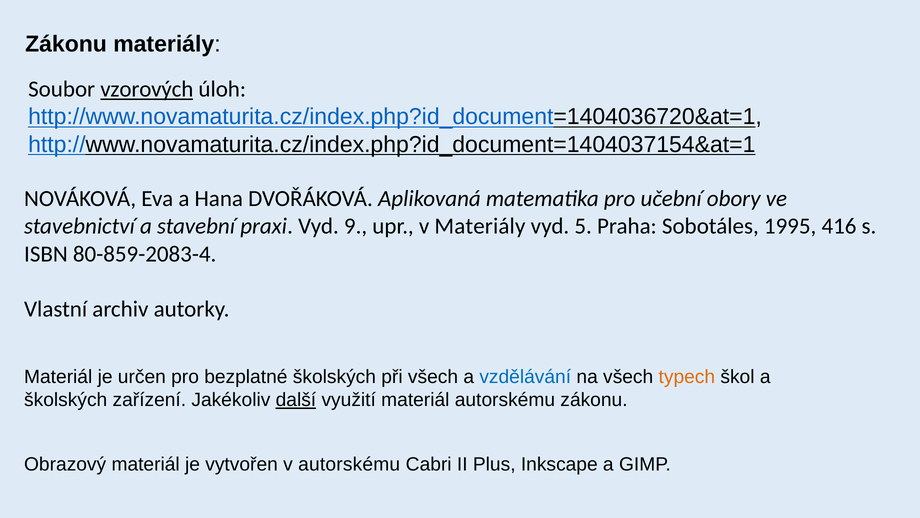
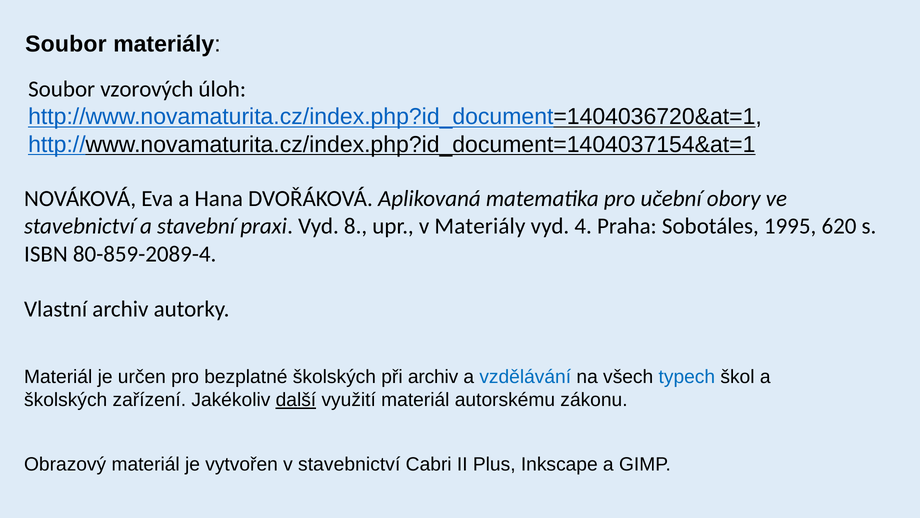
Zákonu at (66, 44): Zákonu -> Soubor
vzorových underline: present -> none
9: 9 -> 8
5: 5 -> 4
416: 416 -> 620
80-859-2083-4: 80-859-2083-4 -> 80-859-2089-4
při všech: všech -> archiv
typech colour: orange -> blue
v autorskému: autorskému -> stavebnictví
